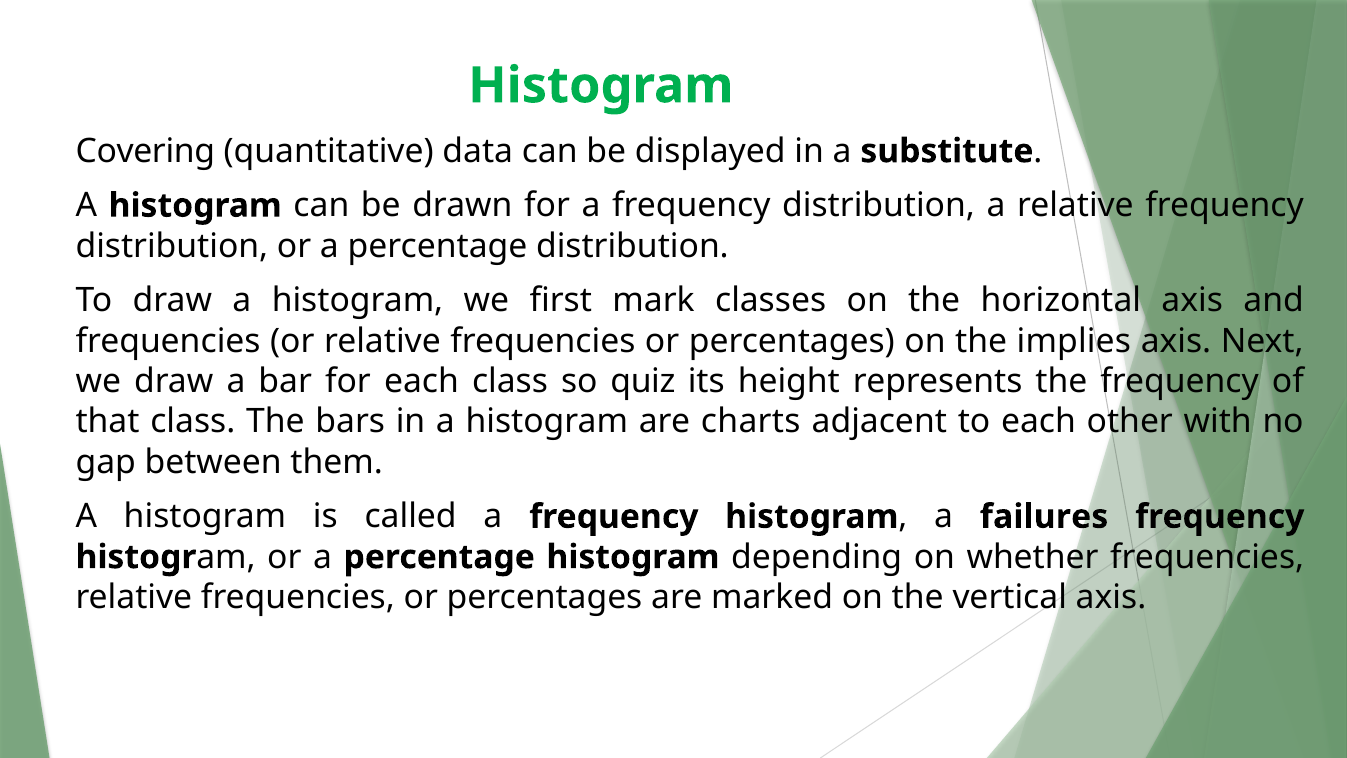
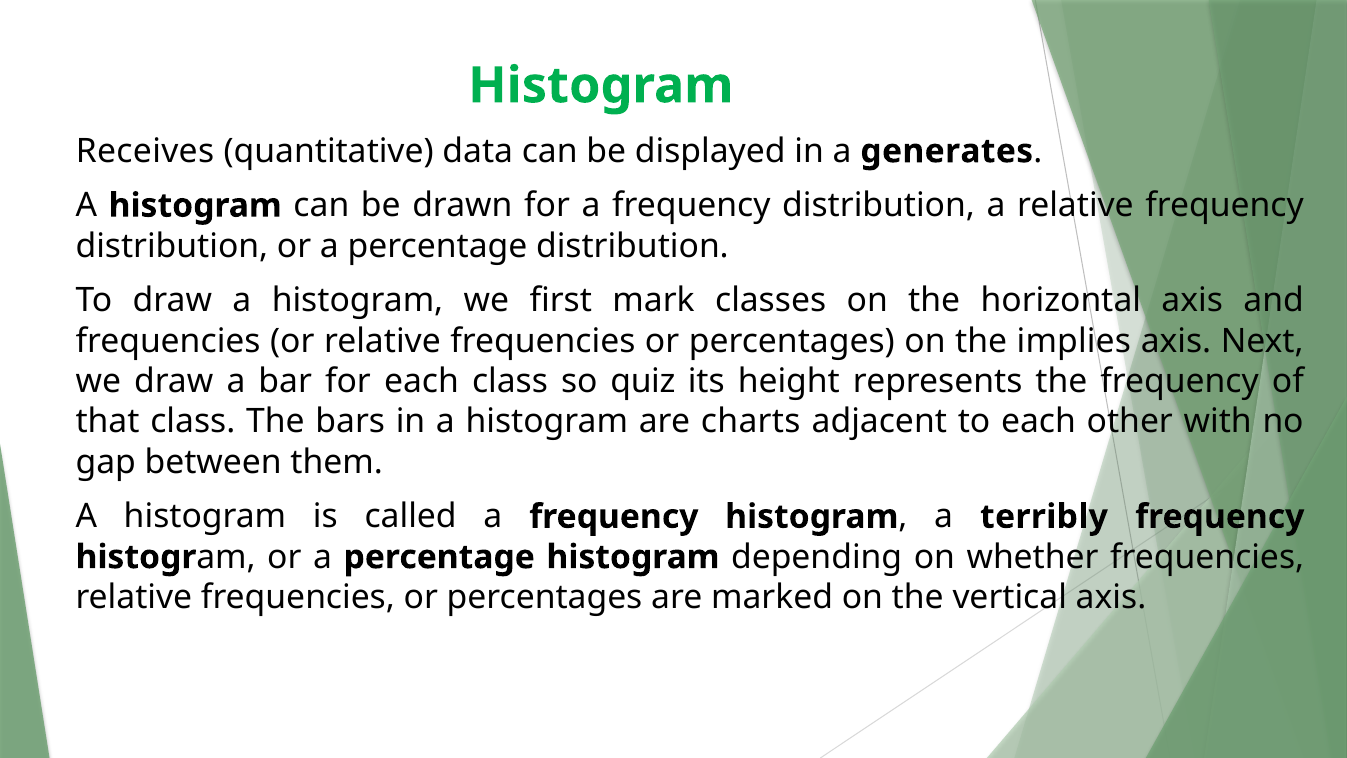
Covering: Covering -> Receives
substitute: substitute -> generates
failures: failures -> terribly
